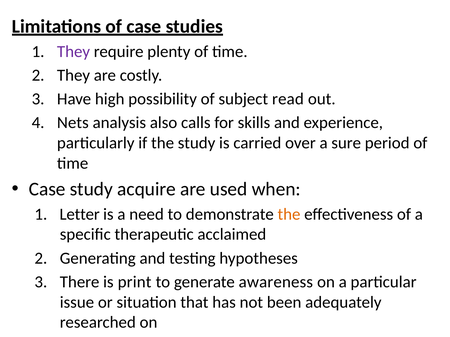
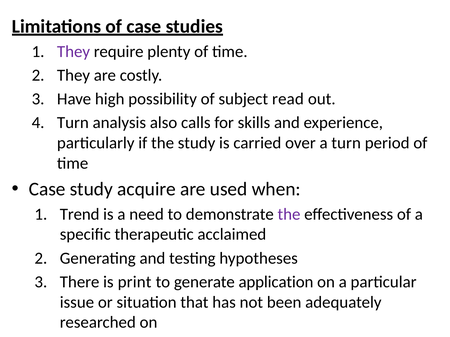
Nets at (73, 123): Nets -> Turn
a sure: sure -> turn
Letter: Letter -> Trend
the at (289, 214) colour: orange -> purple
awareness: awareness -> application
